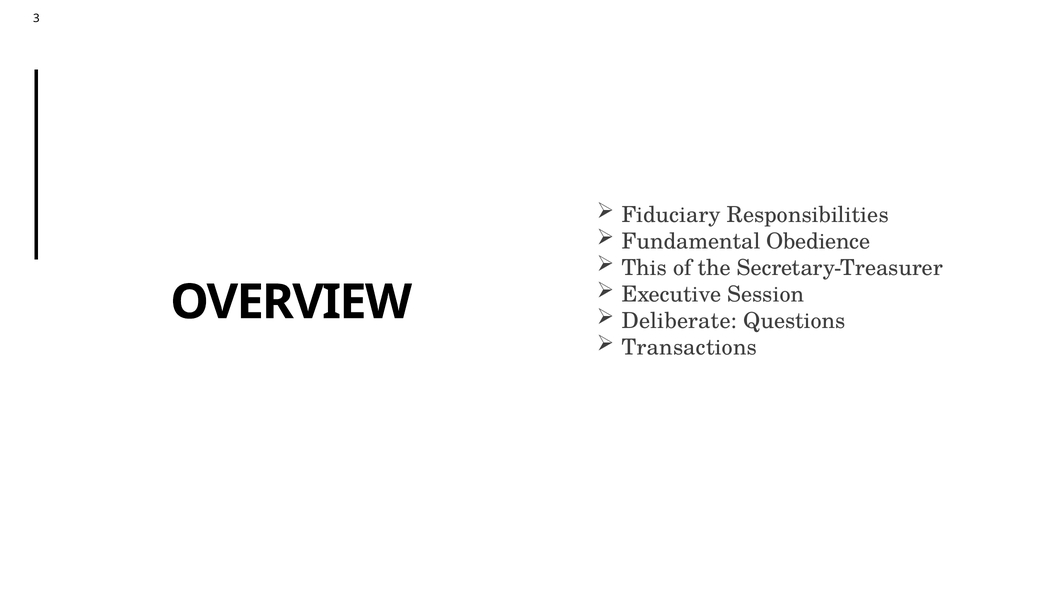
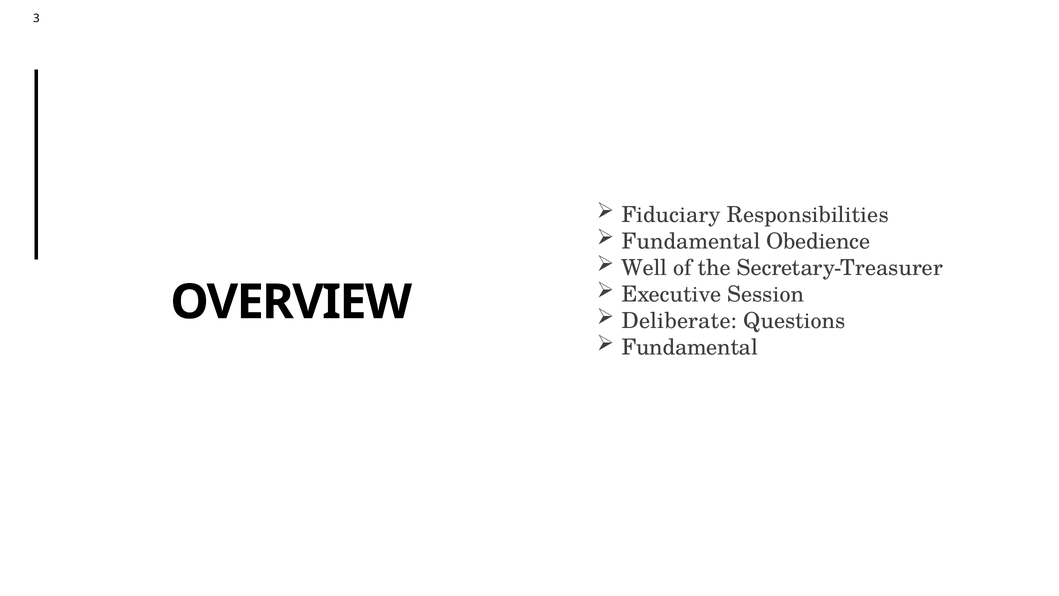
This: This -> Well
Transactions at (690, 347): Transactions -> Fundamental
